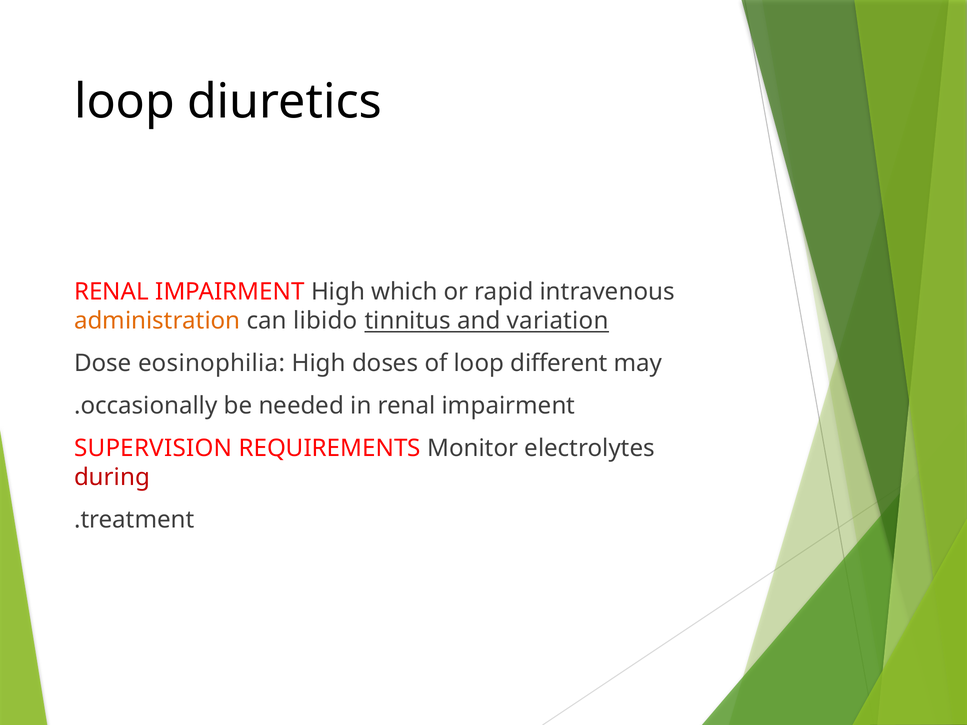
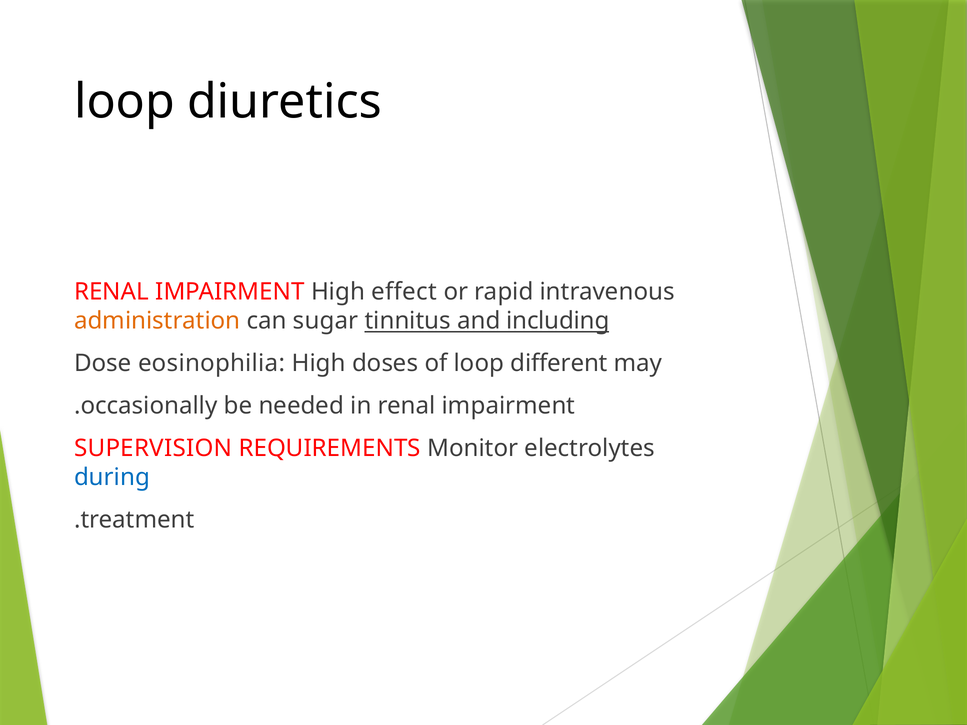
which: which -> effect
libido: libido -> sugar
variation: variation -> including
during colour: red -> blue
